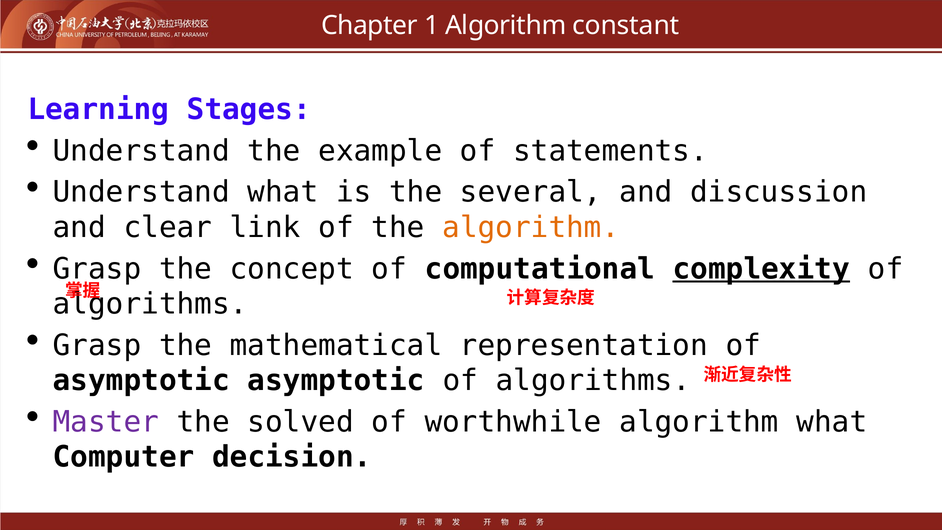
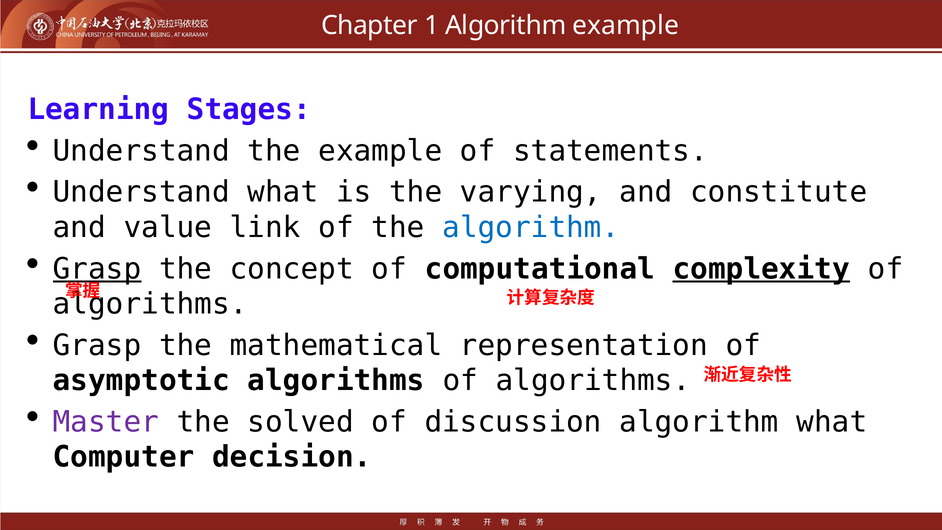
Algorithm constant: constant -> example
several: several -> varying
discussion: discussion -> constitute
clear: clear -> value
algorithm at (531, 228) colour: orange -> blue
Grasp at (97, 269) underline: none -> present
asymptotic asymptotic: asymptotic -> algorithms
worthwhile: worthwhile -> discussion
